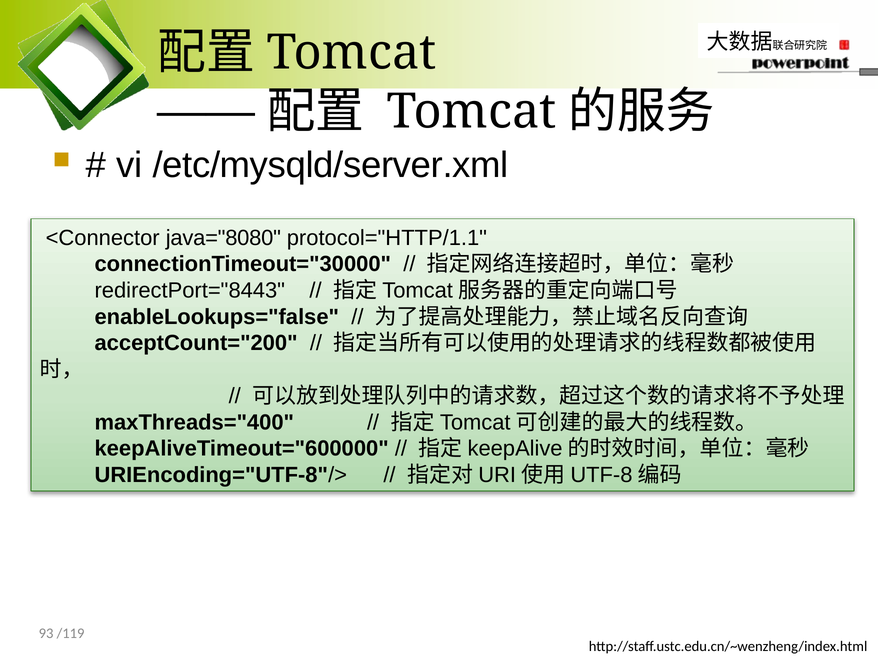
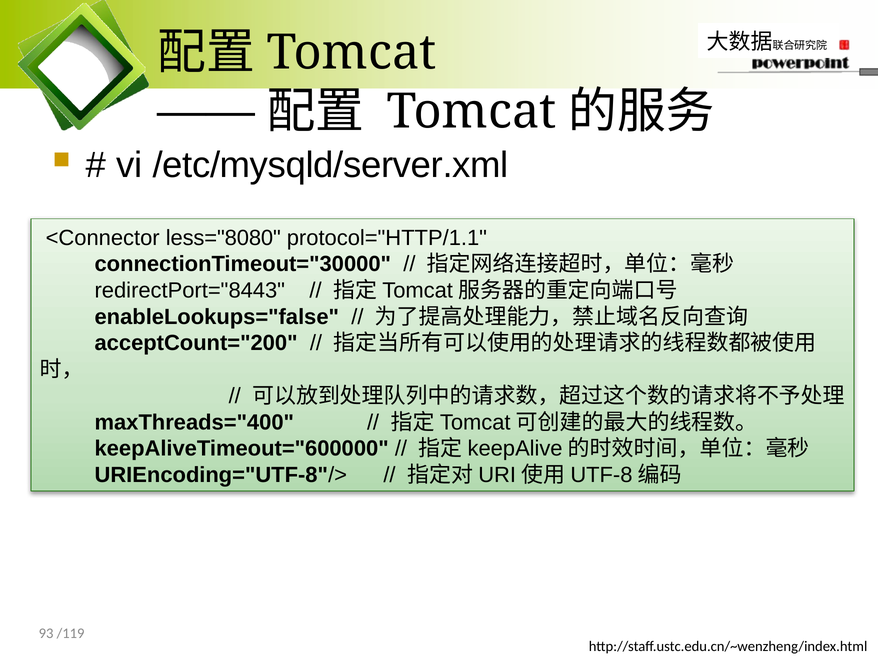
java="8080: java="8080 -> less="8080
